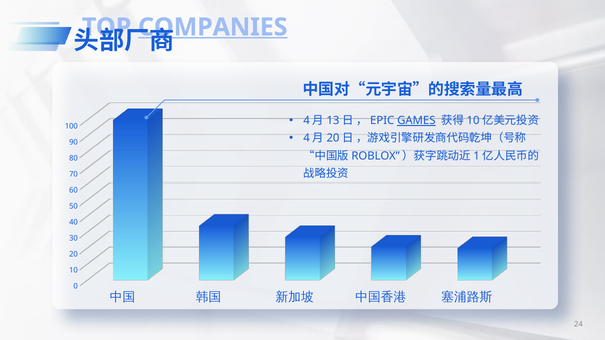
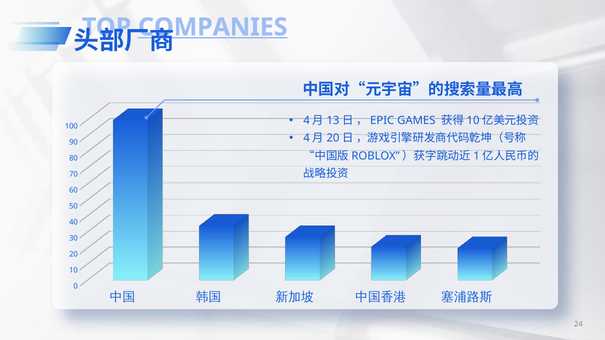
GAMES underline: present -> none
